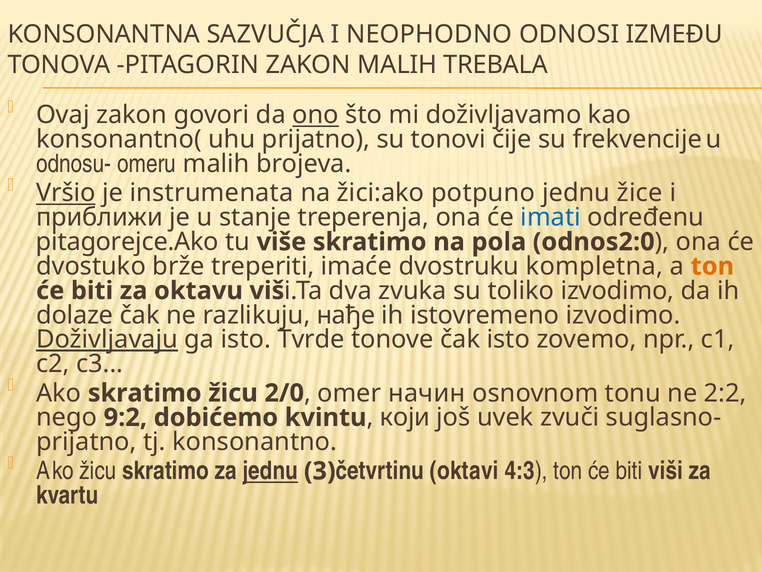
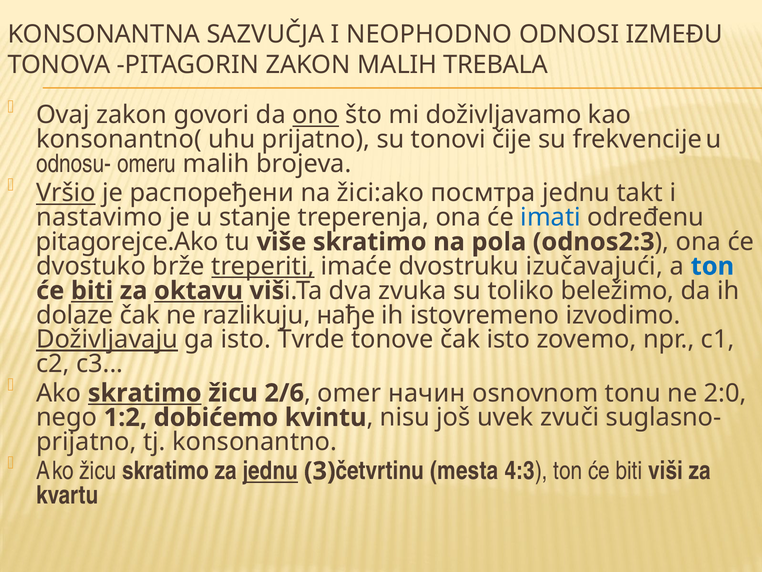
instrumenata: instrumenata -> распоређени
potpuno: potpuno -> посмтра
žice: žice -> takt
приближи: приближи -> nastavimo
odnos2:0: odnos2:0 -> odnos2:3
treperiti underline: none -> present
kompletna: kompletna -> izučavajući
ton at (712, 266) colour: orange -> blue
biti at (92, 290) underline: none -> present
oktavu underline: none -> present
toliko izvodimo: izvodimo -> beležimo
skratimo at (145, 393) underline: none -> present
2/0: 2/0 -> 2/6
2:2: 2:2 -> 2:0
9:2: 9:2 -> 1:2
који: који -> nisu
oktavi: oktavi -> mesta
